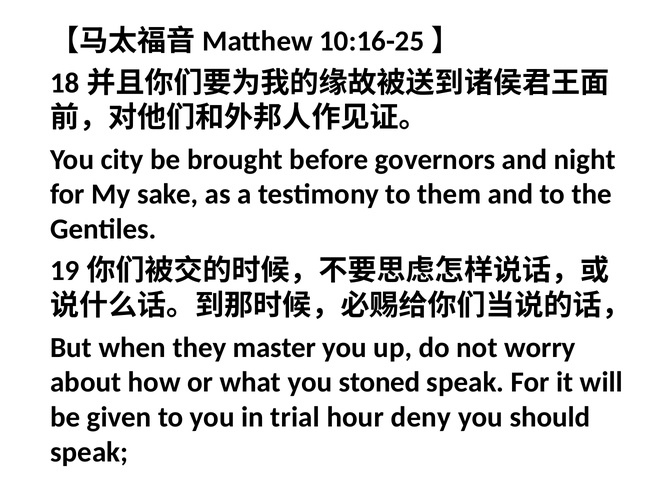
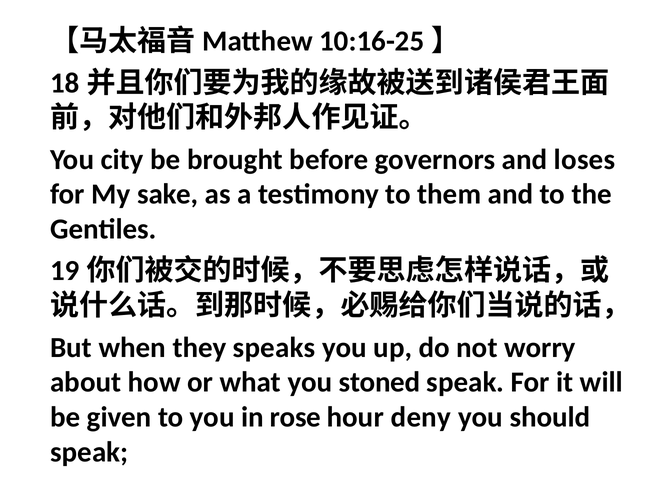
night: night -> loses
master: master -> speaks
trial: trial -> rose
